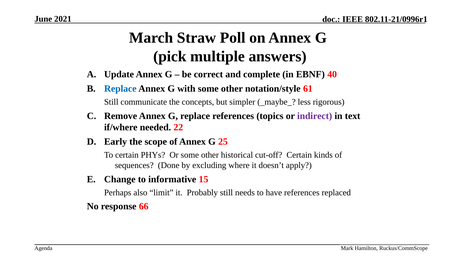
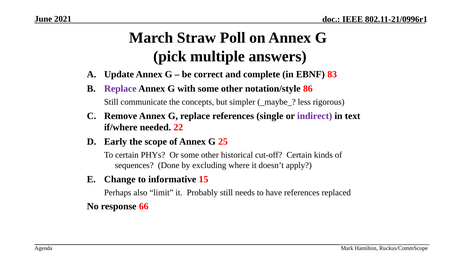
40: 40 -> 83
Replace at (120, 89) colour: blue -> purple
61: 61 -> 86
topics: topics -> single
